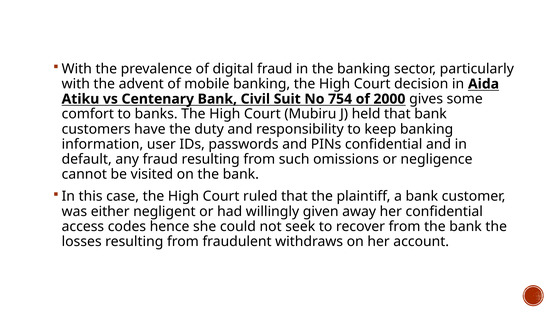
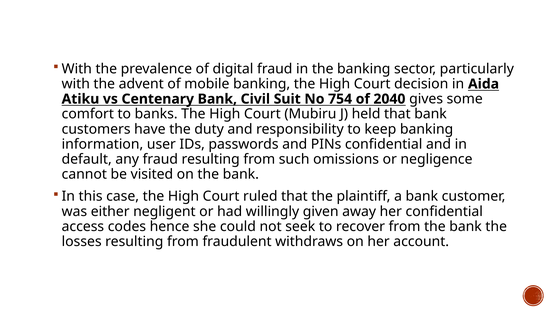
2000: 2000 -> 2040
